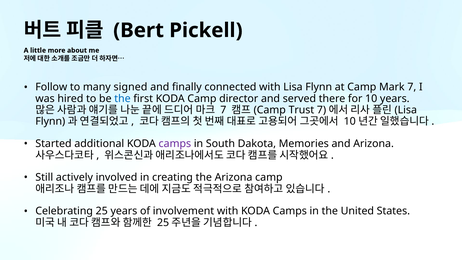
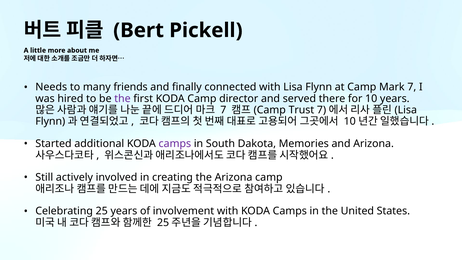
Follow: Follow -> Needs
signed: signed -> friends
the at (122, 99) colour: blue -> purple
